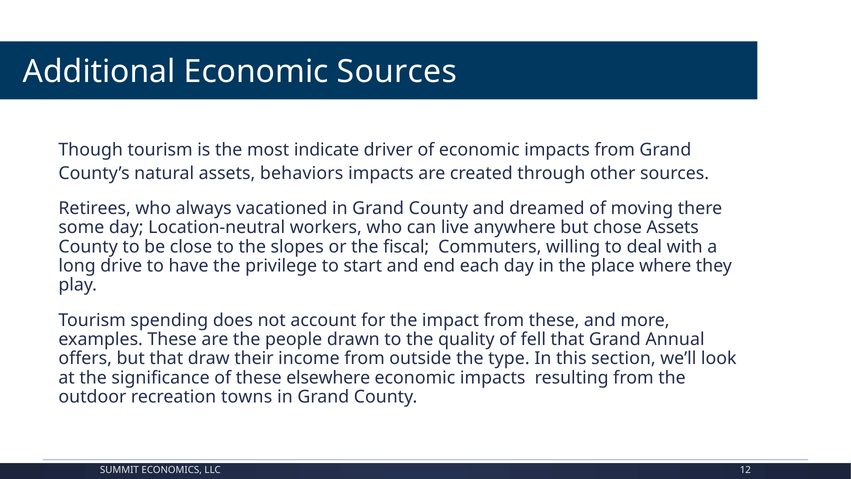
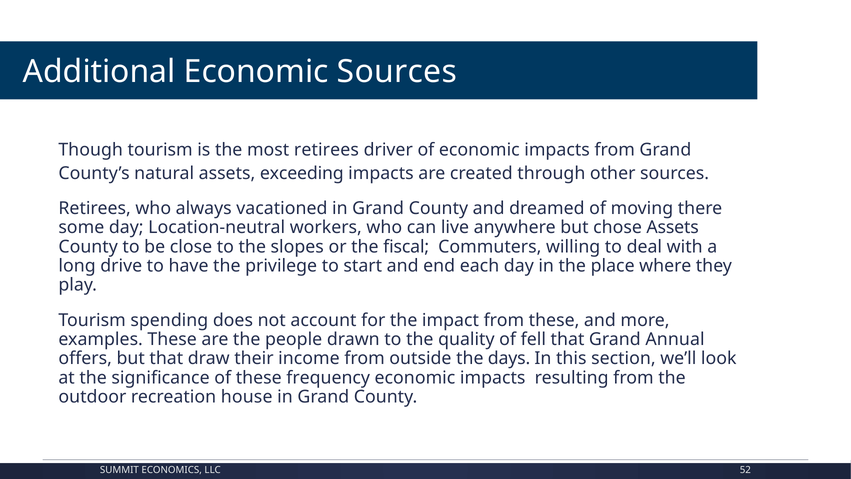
most indicate: indicate -> retirees
behaviors: behaviors -> exceeding
type: type -> days
elsewhere: elsewhere -> frequency
towns: towns -> house
12: 12 -> 52
